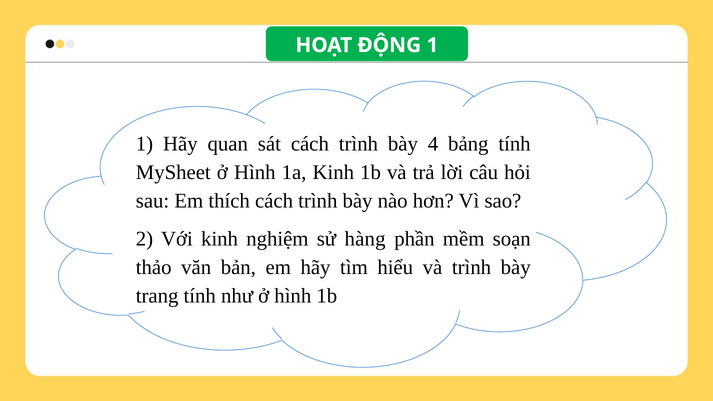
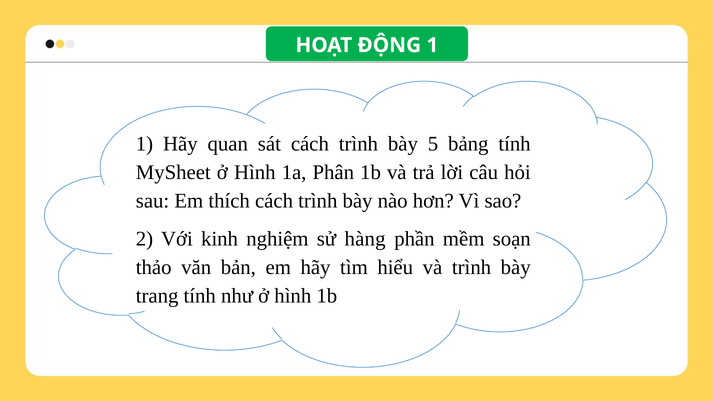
4: 4 -> 5
1a Kinh: Kinh -> Phân
